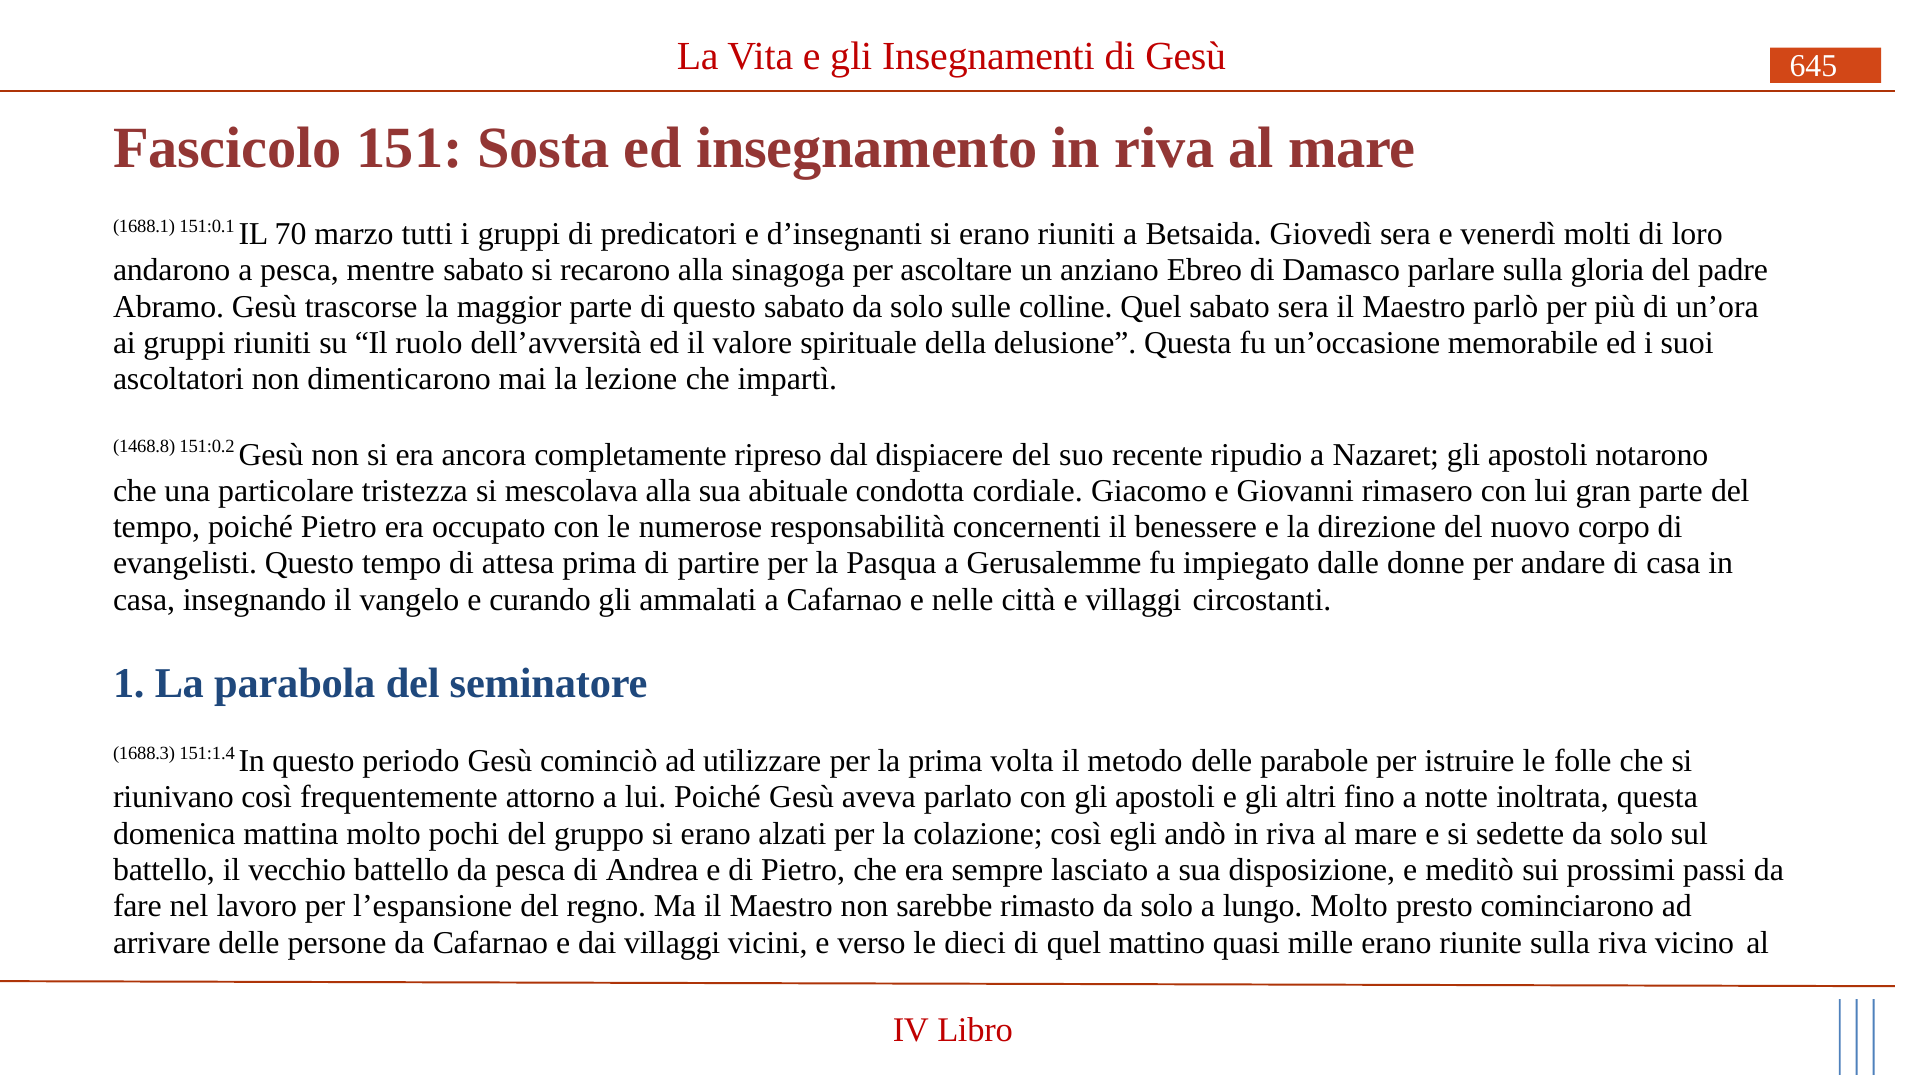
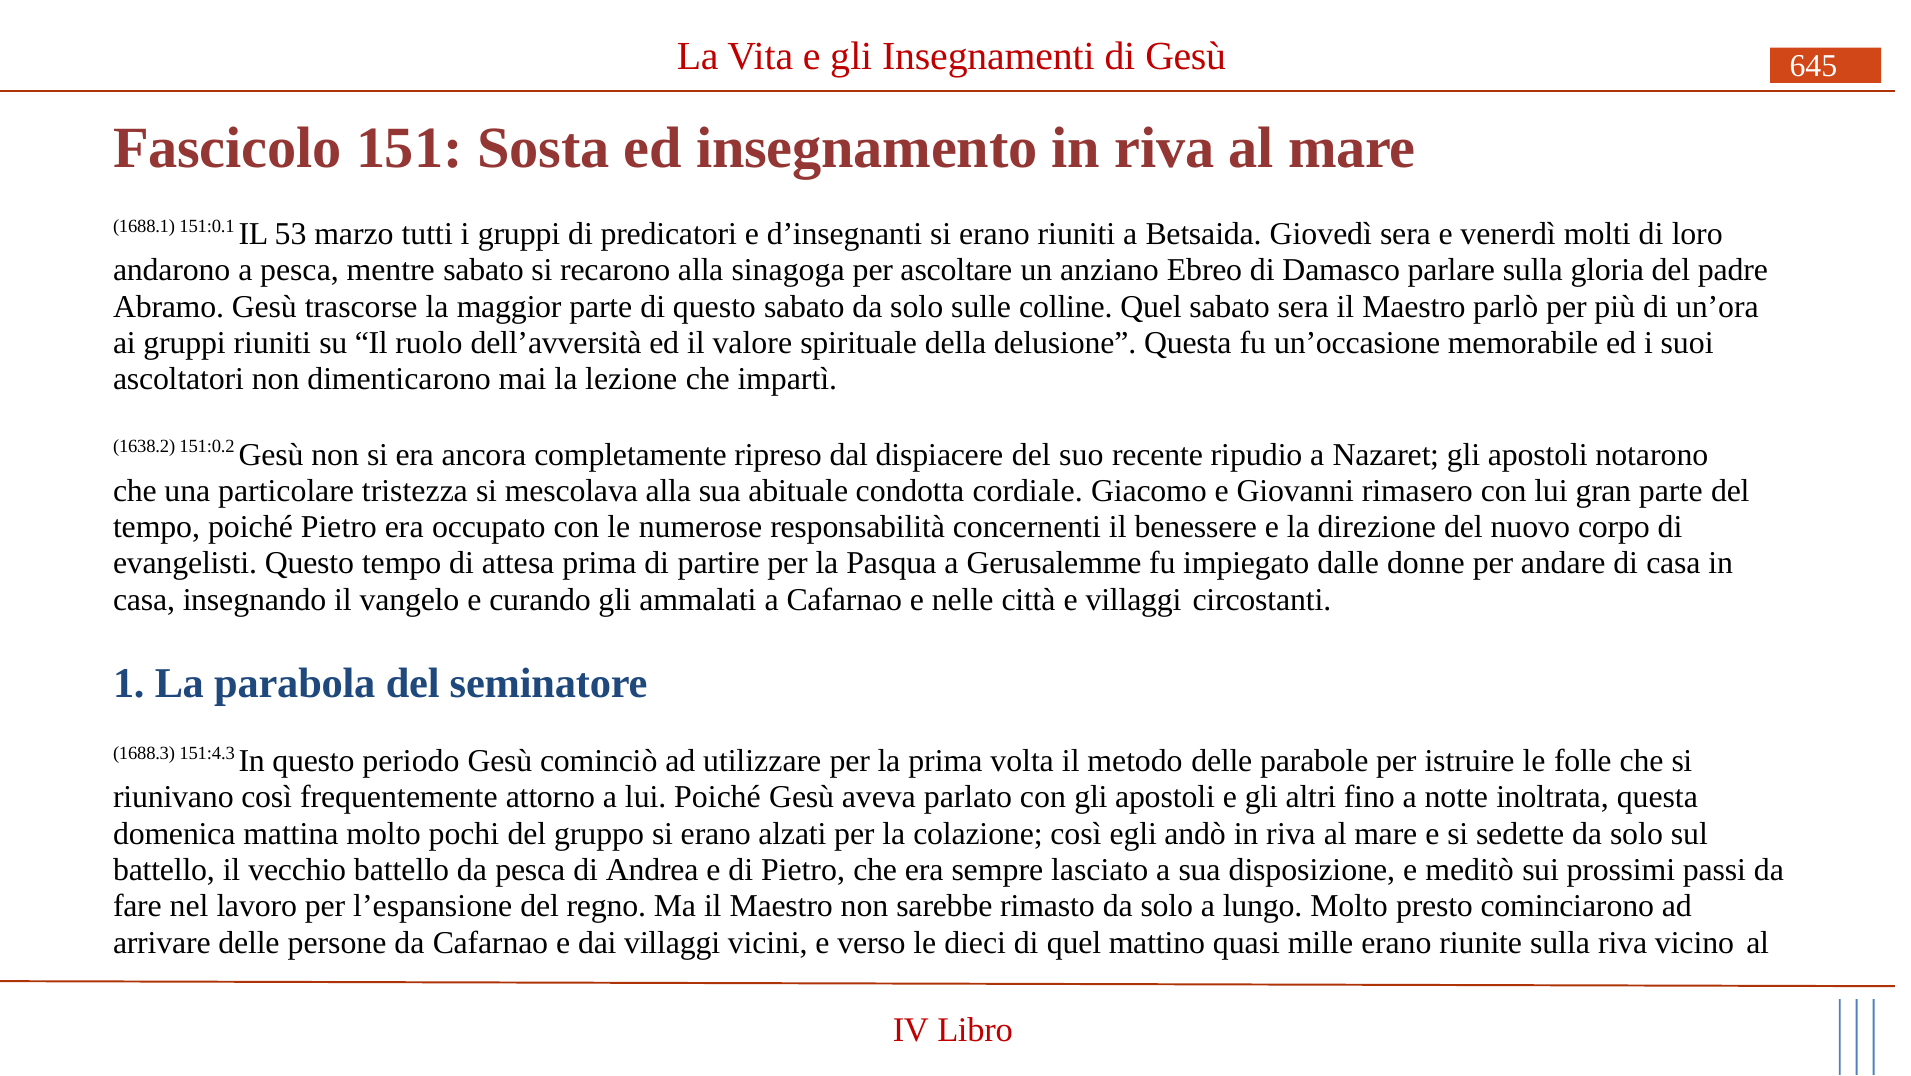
70: 70 -> 53
1468.8: 1468.8 -> 1638.2
151:1.4: 151:1.4 -> 151:4.3
